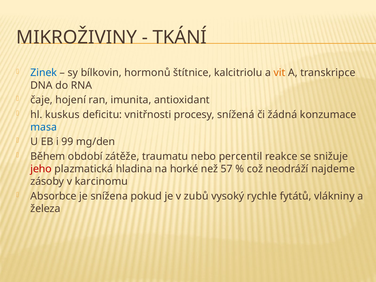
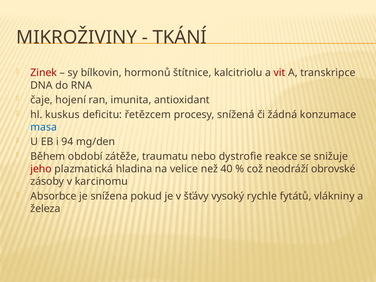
Zinek colour: blue -> red
vit colour: orange -> red
vnitřnosti: vnitřnosti -> řetězcem
99: 99 -> 94
percentil: percentil -> dystrofie
horké: horké -> velice
57: 57 -> 40
najdeme: najdeme -> obrovské
zubů: zubů -> šťávy
